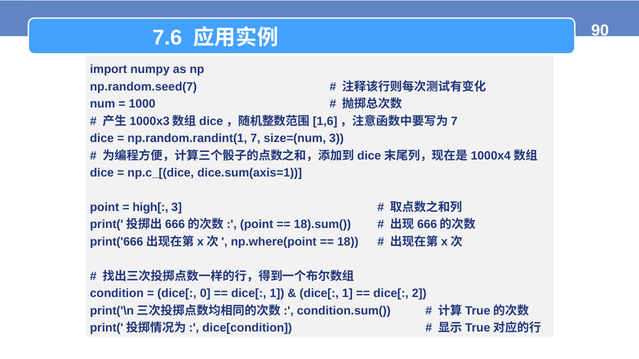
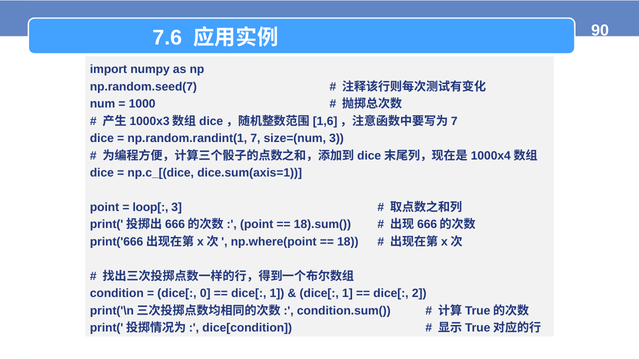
high[: high[ -> loop[
